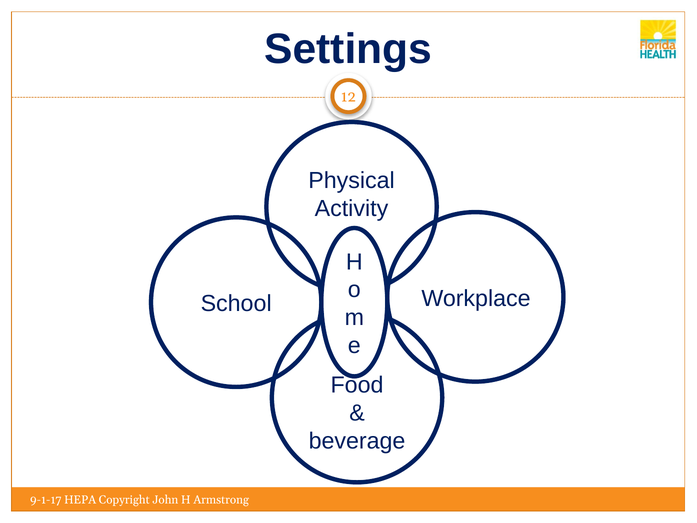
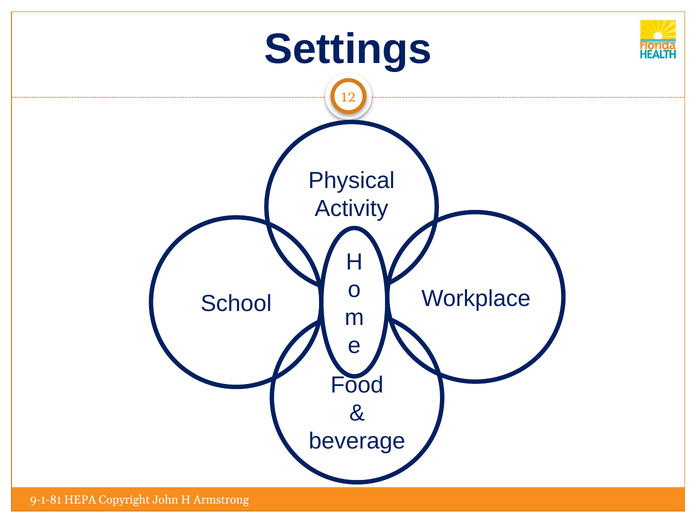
9-1-17: 9-1-17 -> 9-1-81
